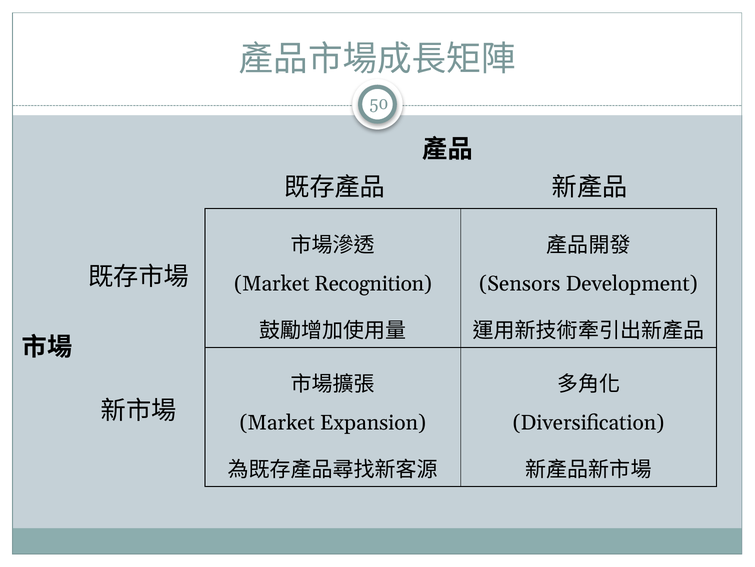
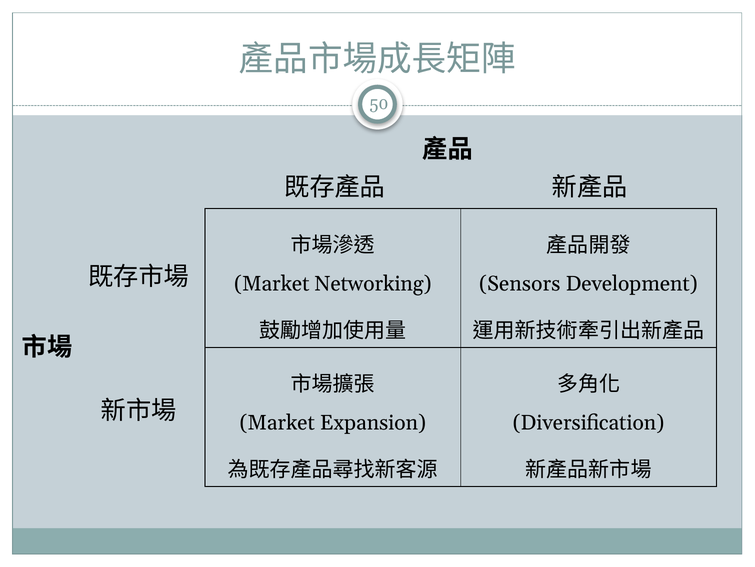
Recognition: Recognition -> Networking
